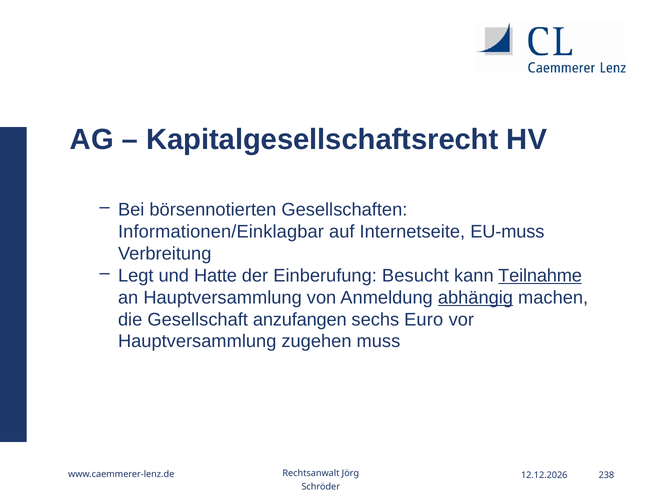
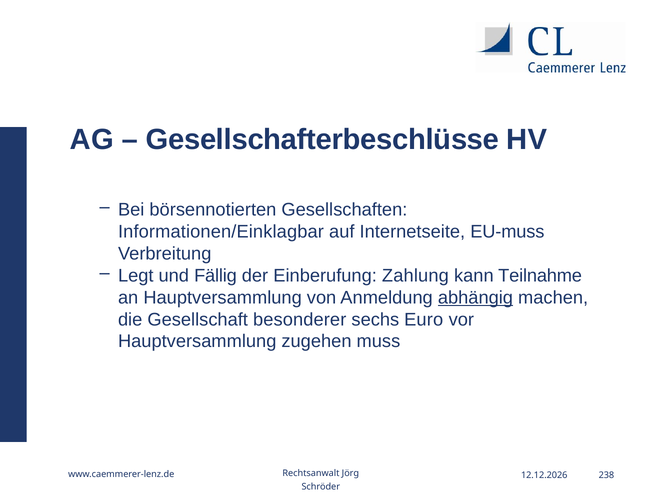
Kapitalgesellschaftsrecht: Kapitalgesellschaftsrecht -> Gesellschafterbeschlüsse
Hatte: Hatte -> Fällig
Besucht: Besucht -> Zahlung
Teilnahme underline: present -> none
anzufangen: anzufangen -> besonderer
